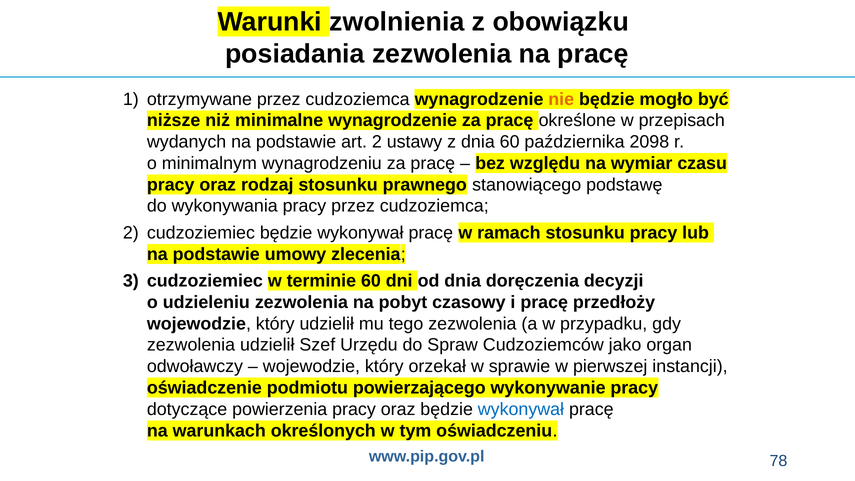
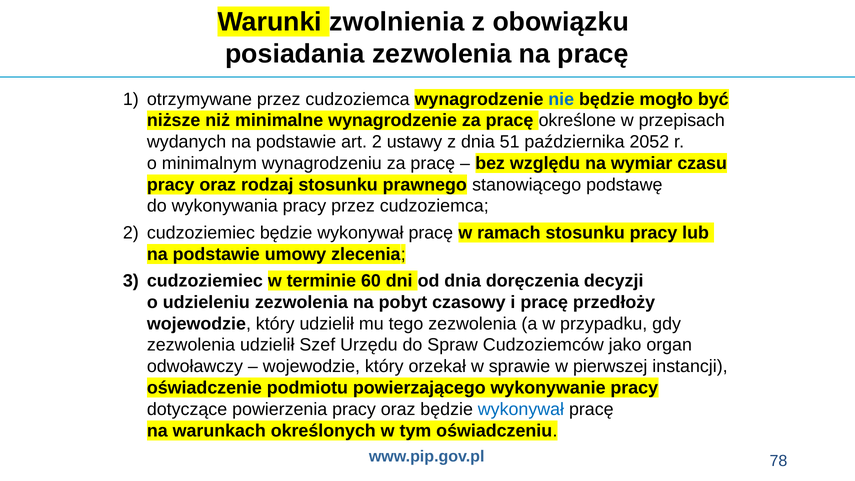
nie colour: orange -> blue
dnia 60: 60 -> 51
2098: 2098 -> 2052
